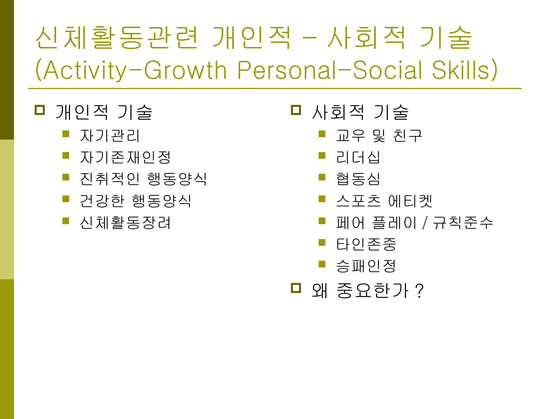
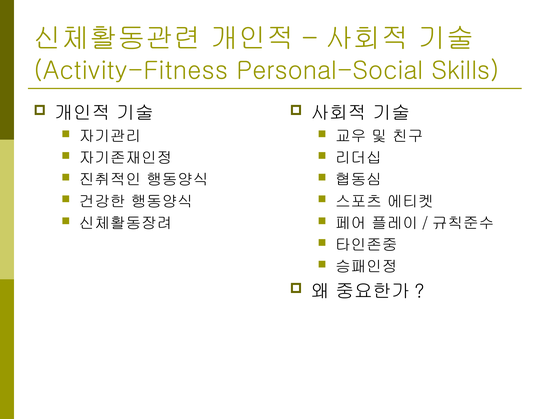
Activity-Growth: Activity-Growth -> Activity-Fitness
